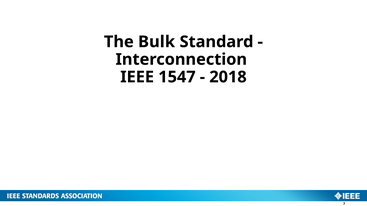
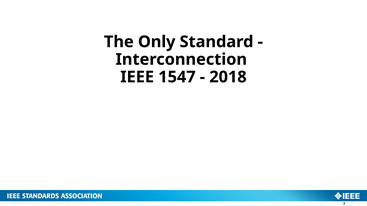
Bulk: Bulk -> Only
